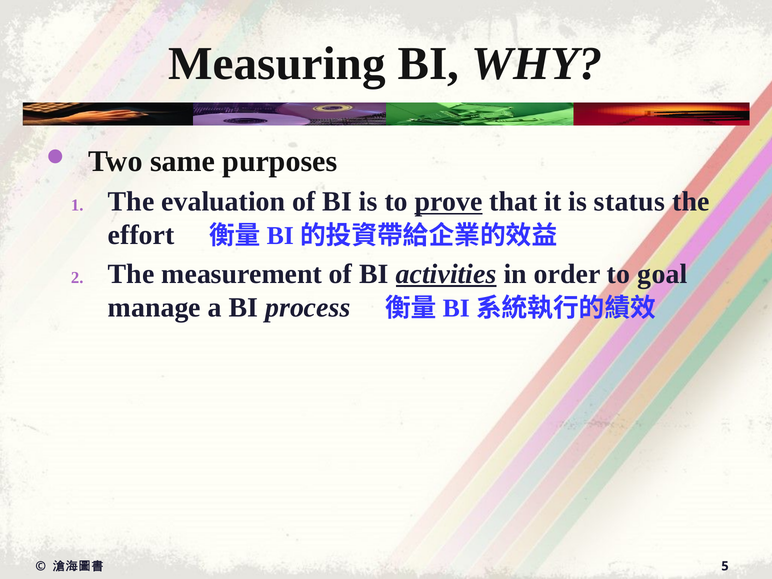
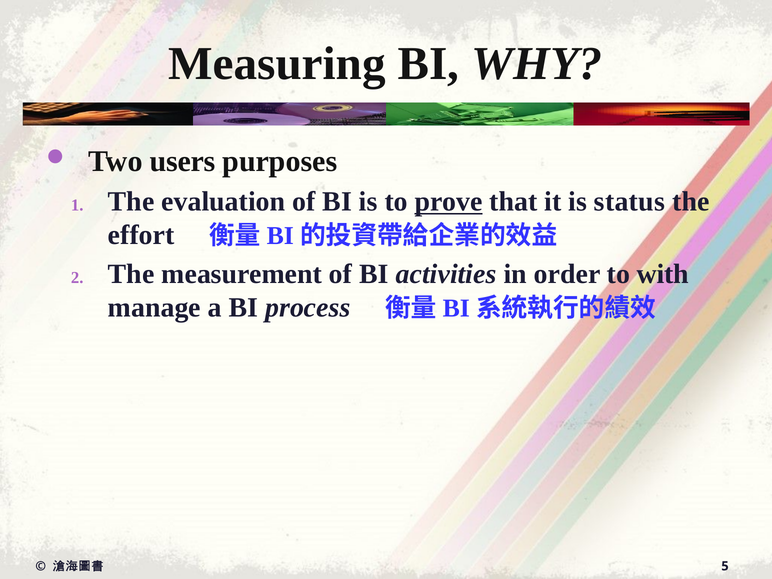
same: same -> users
activities underline: present -> none
goal: goal -> with
